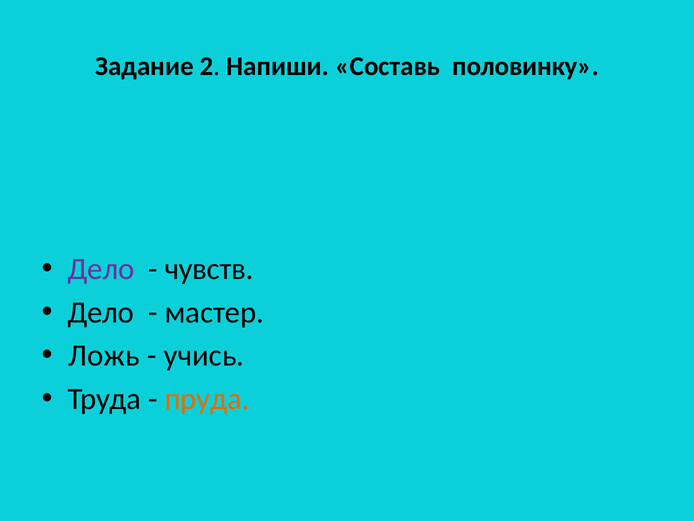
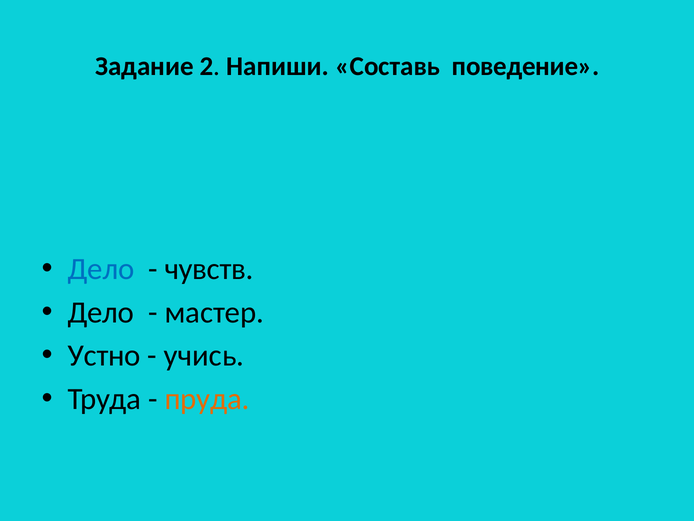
половинку: половинку -> поведение
Дело at (101, 269) colour: purple -> blue
Ложь: Ложь -> Устно
